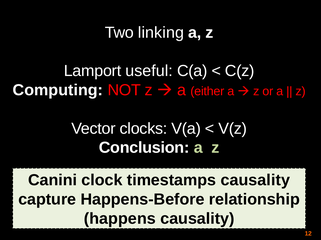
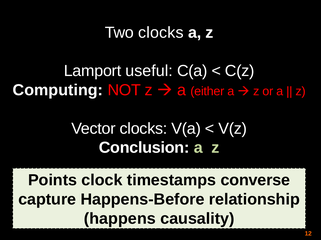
Two linking: linking -> clocks
Canini: Canini -> Points
timestamps causality: causality -> converse
